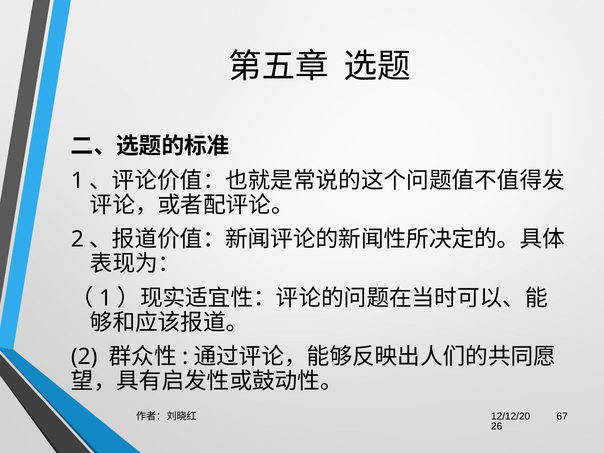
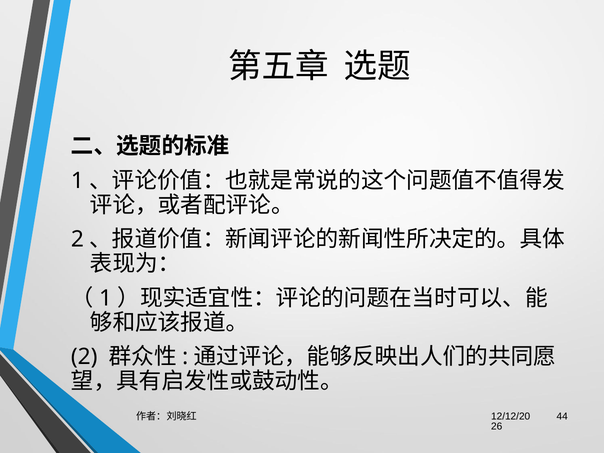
67: 67 -> 44
